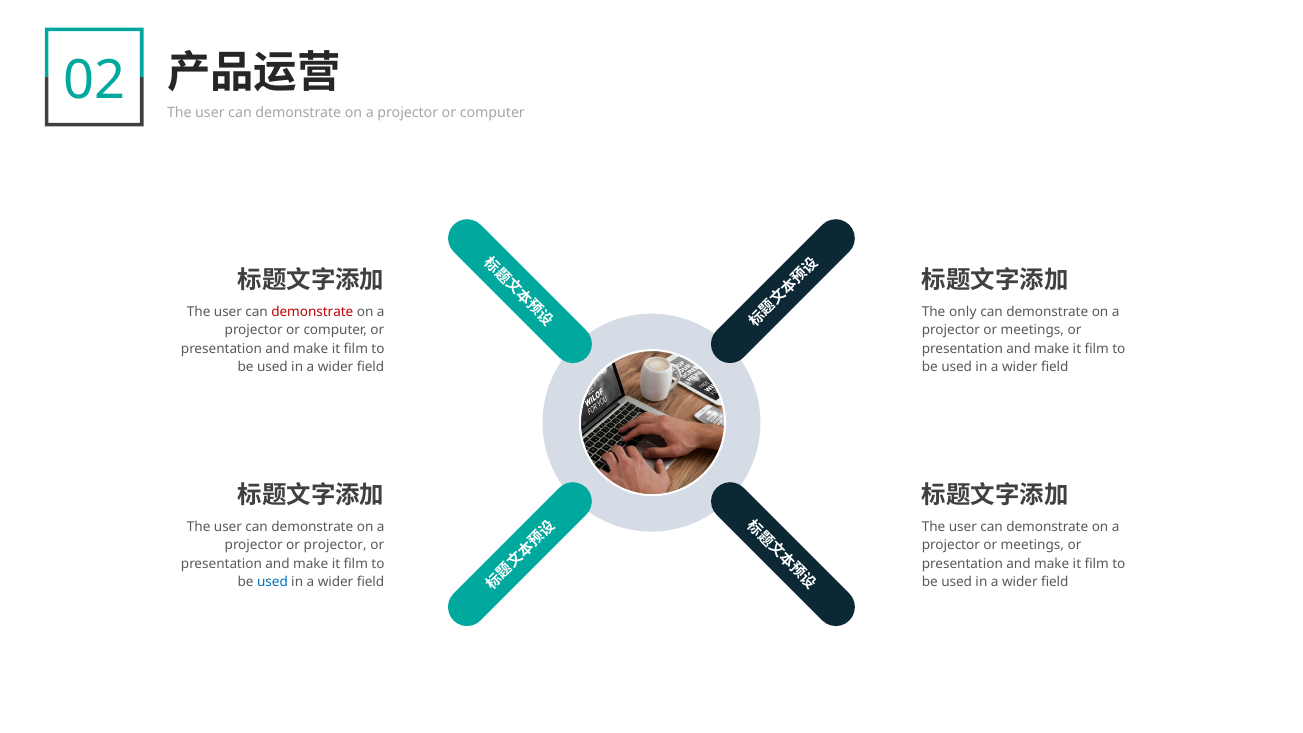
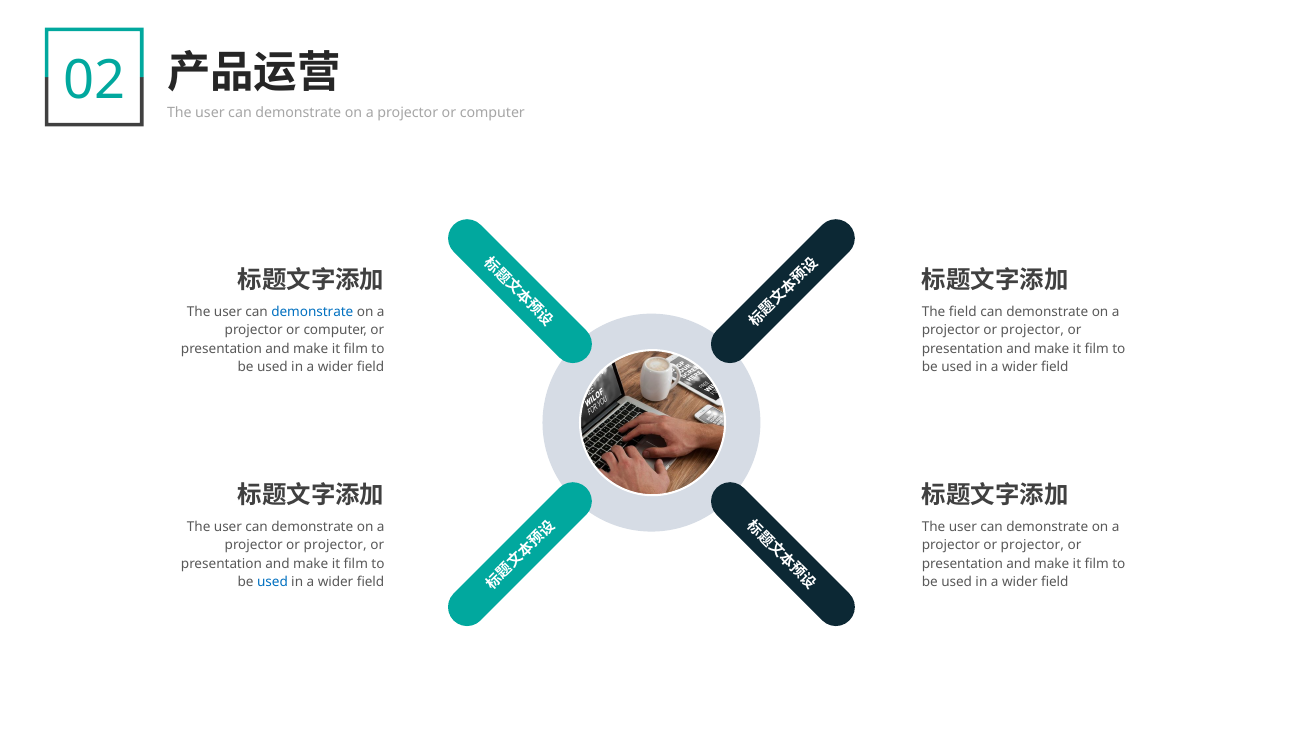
demonstrate at (312, 312) colour: red -> blue
The only: only -> field
meetings at (1032, 330): meetings -> projector
meetings at (1032, 545): meetings -> projector
